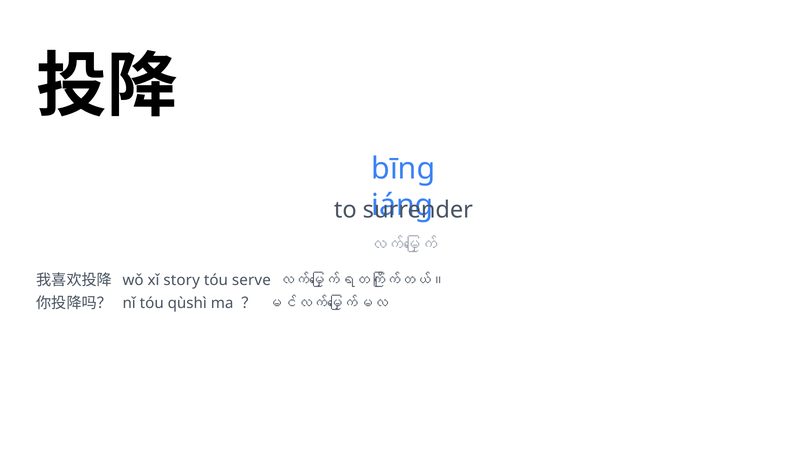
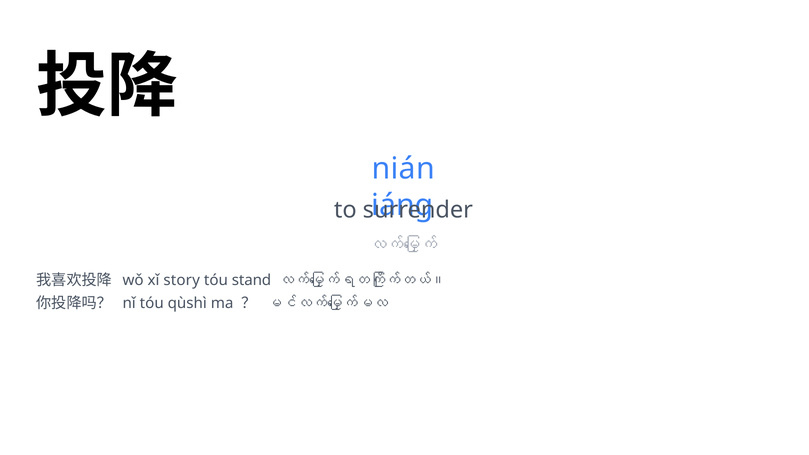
bīng: bīng -> nián
serve: serve -> stand
